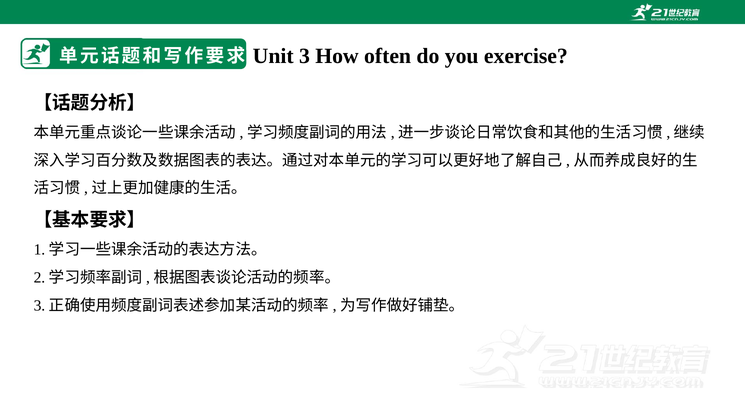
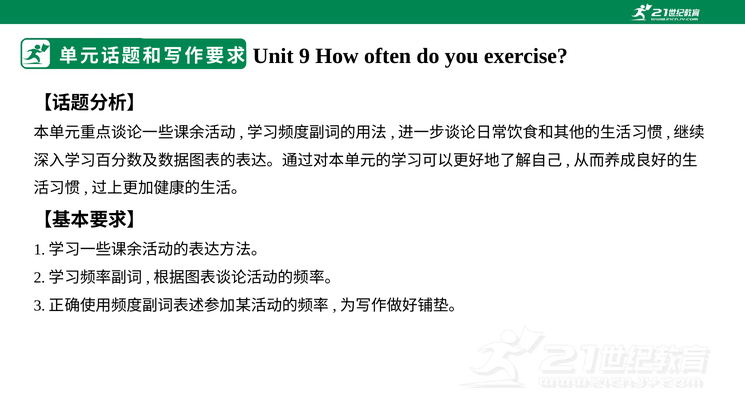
3: 3 -> 9
